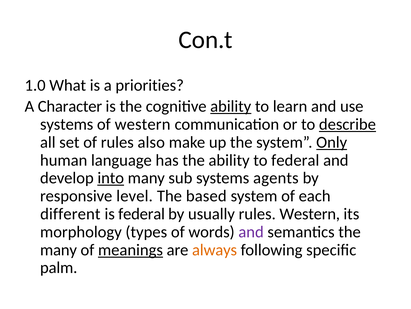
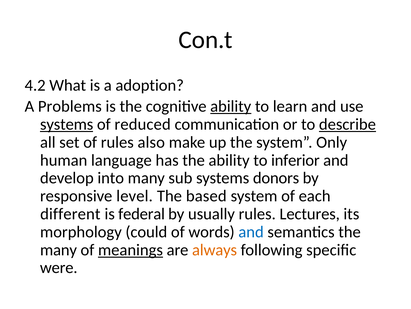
1.0: 1.0 -> 4.2
priorities: priorities -> adoption
Character: Character -> Problems
systems at (67, 124) underline: none -> present
of western: western -> reduced
Only underline: present -> none
to federal: federal -> inferior
into underline: present -> none
agents: agents -> donors
rules Western: Western -> Lectures
types: types -> could
and at (251, 231) colour: purple -> blue
palm: palm -> were
